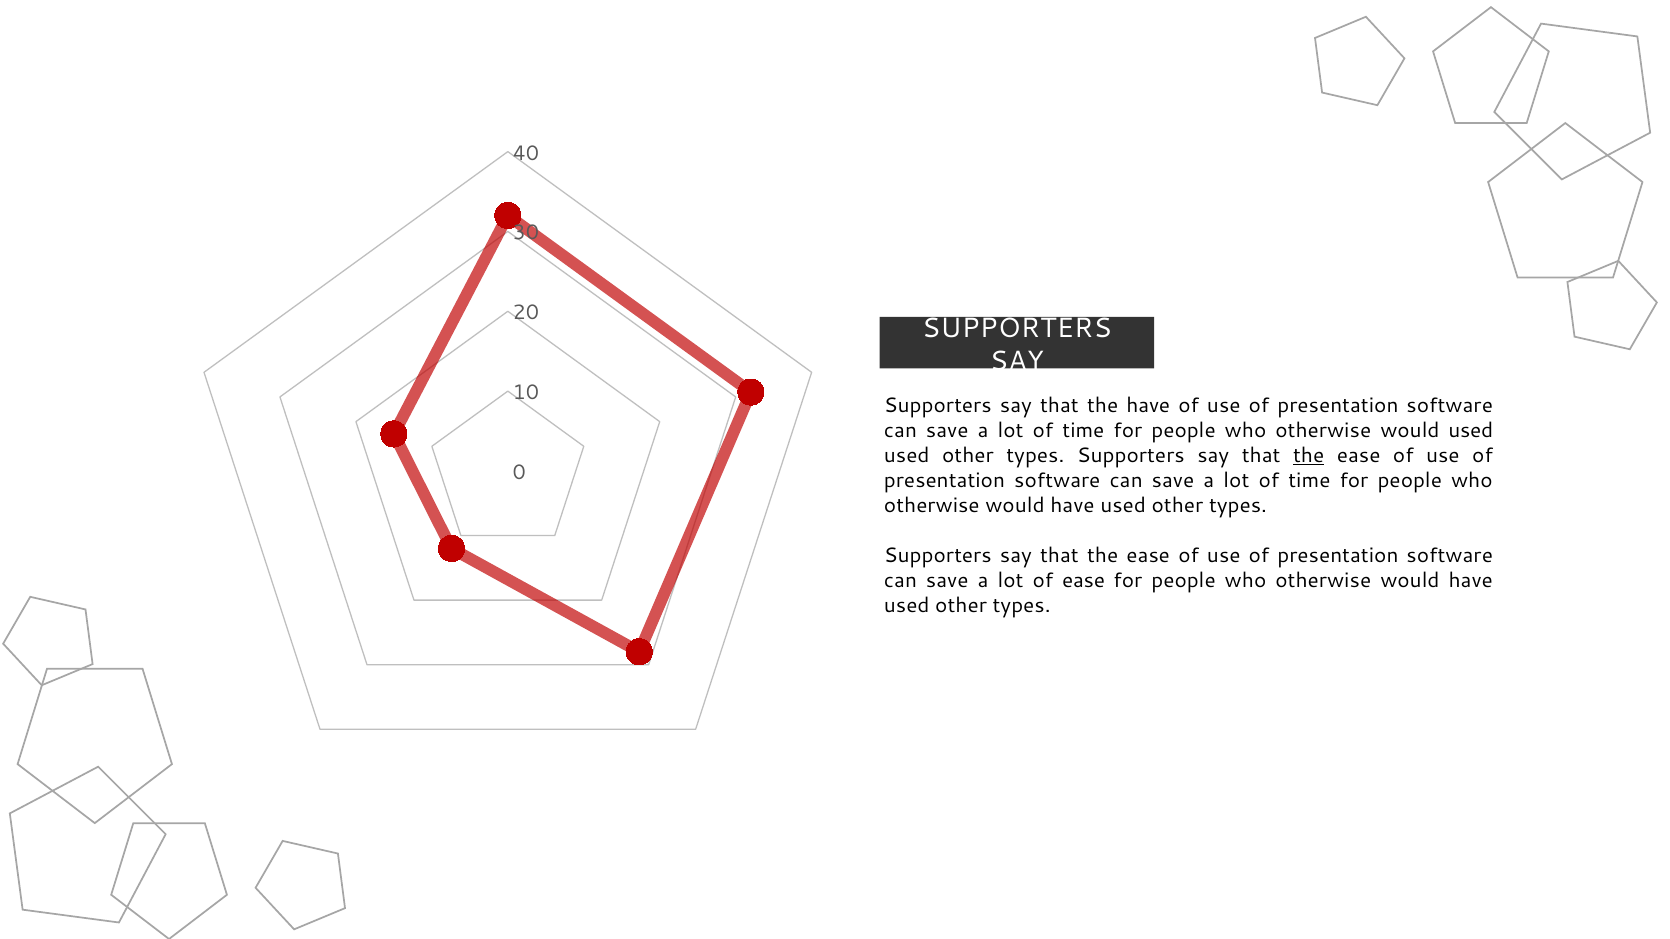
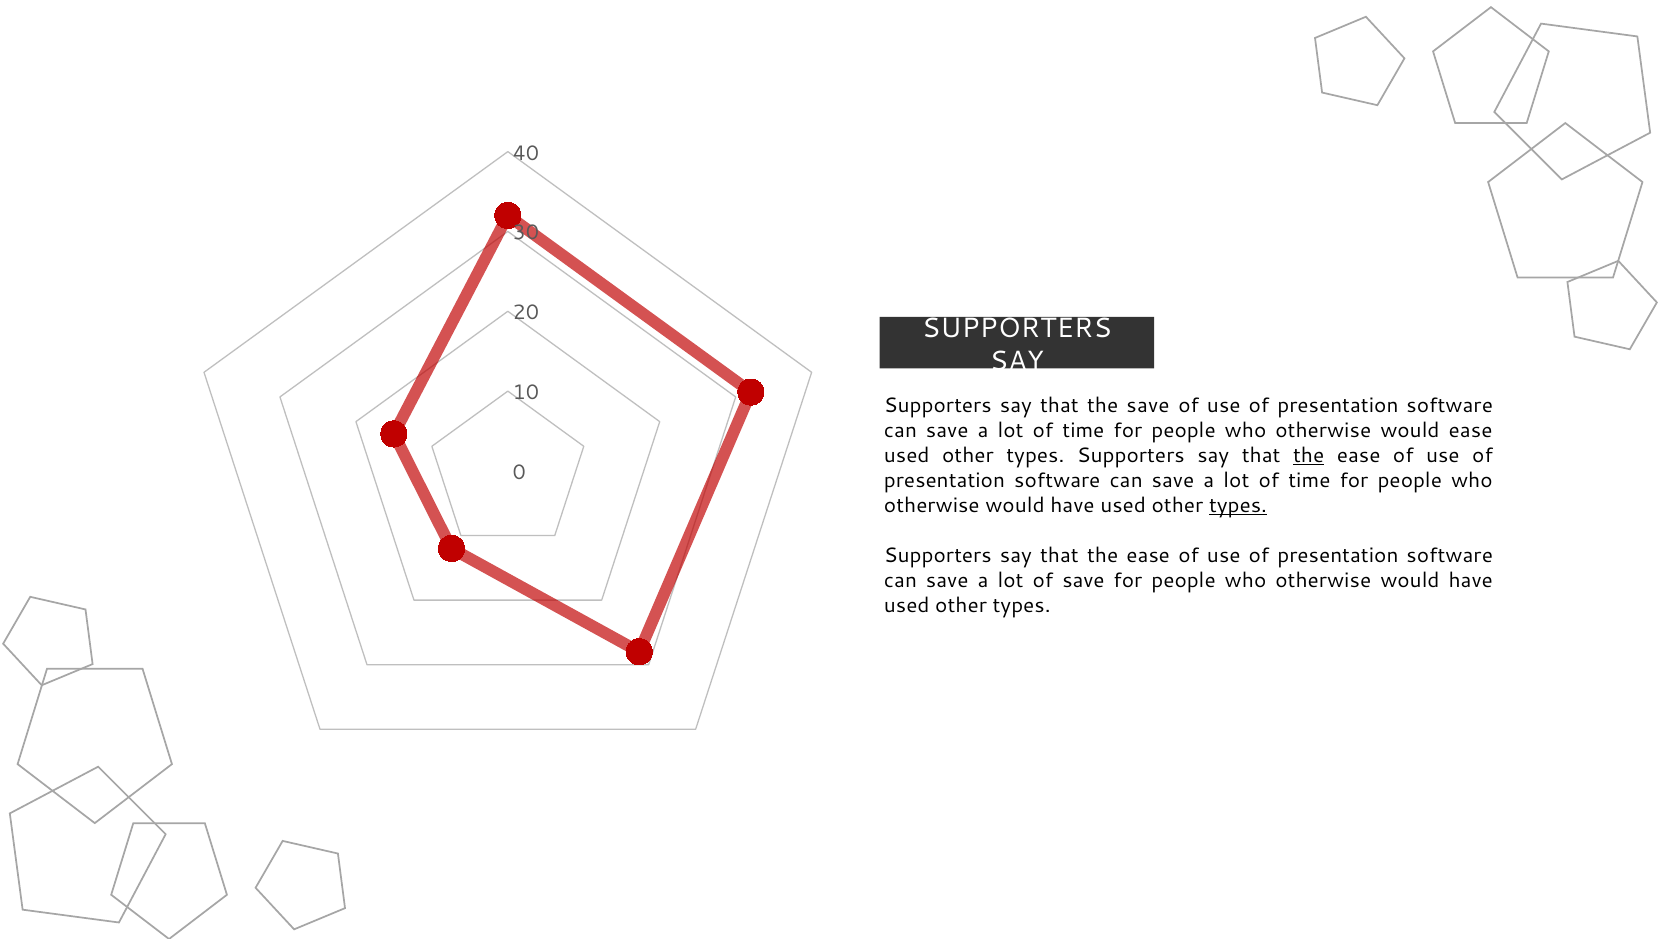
the have: have -> save
would used: used -> ease
types at (1238, 506) underline: none -> present
of ease: ease -> save
